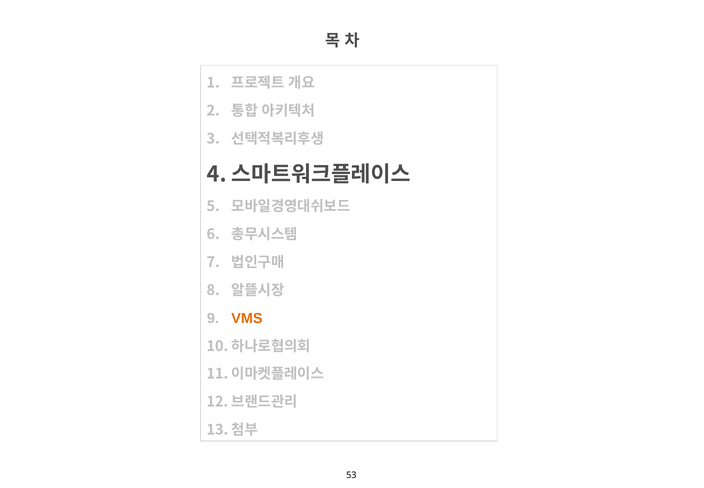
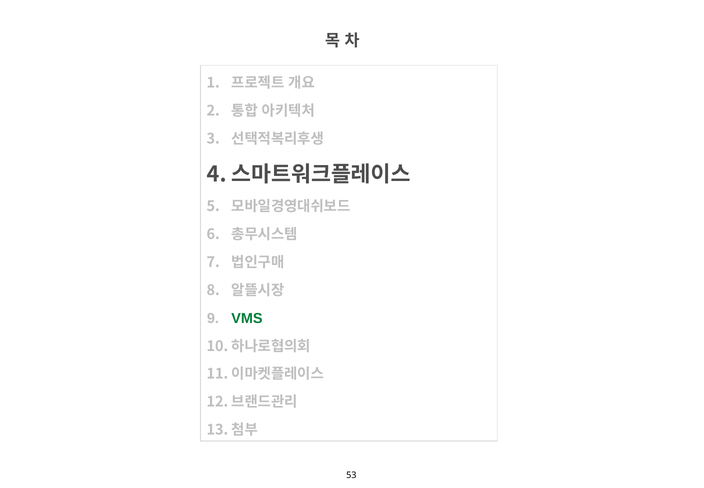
VMS colour: orange -> green
